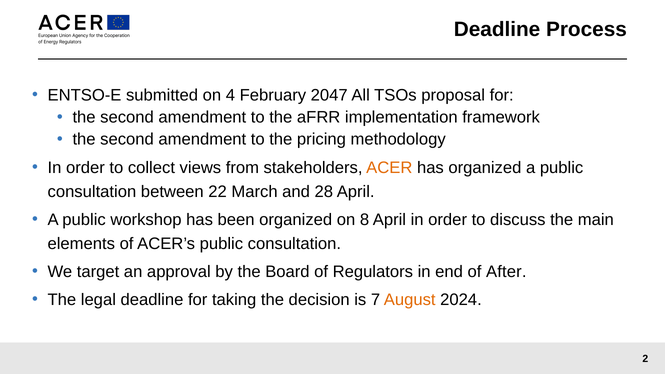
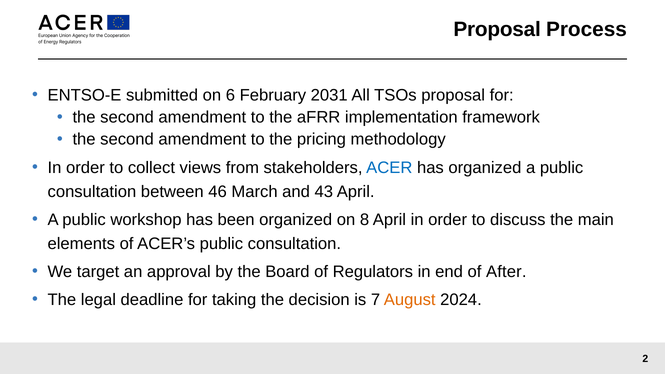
Deadline at (497, 29): Deadline -> Proposal
4: 4 -> 6
2047: 2047 -> 2031
ACER colour: orange -> blue
22: 22 -> 46
28: 28 -> 43
